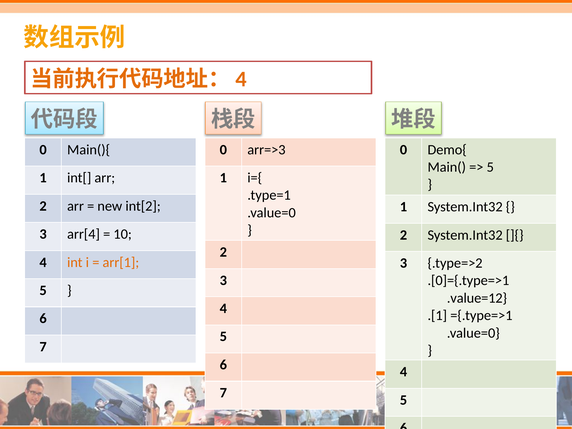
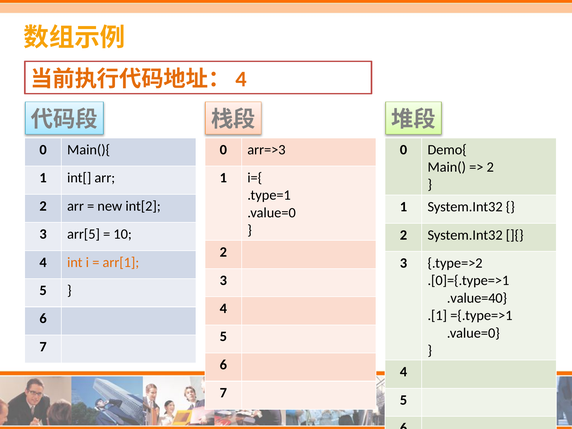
5 at (490, 167): 5 -> 2
arr[4: arr[4 -> arr[5
.value=12: .value=12 -> .value=40
